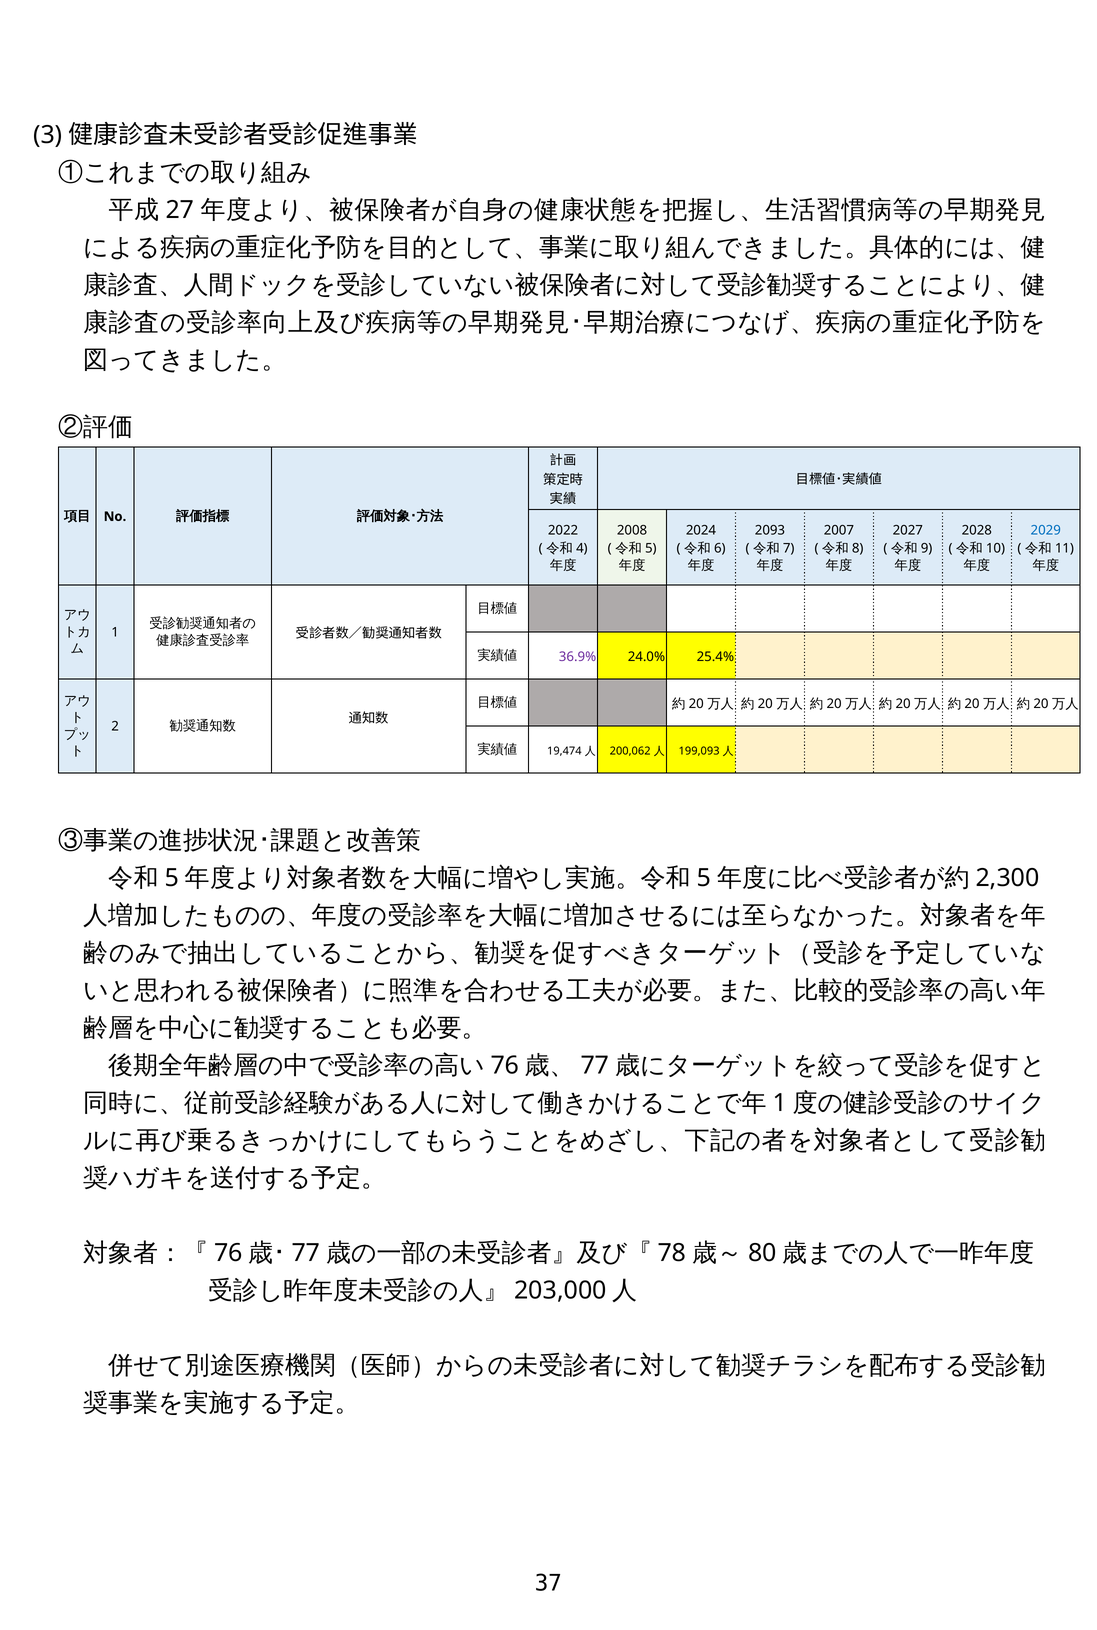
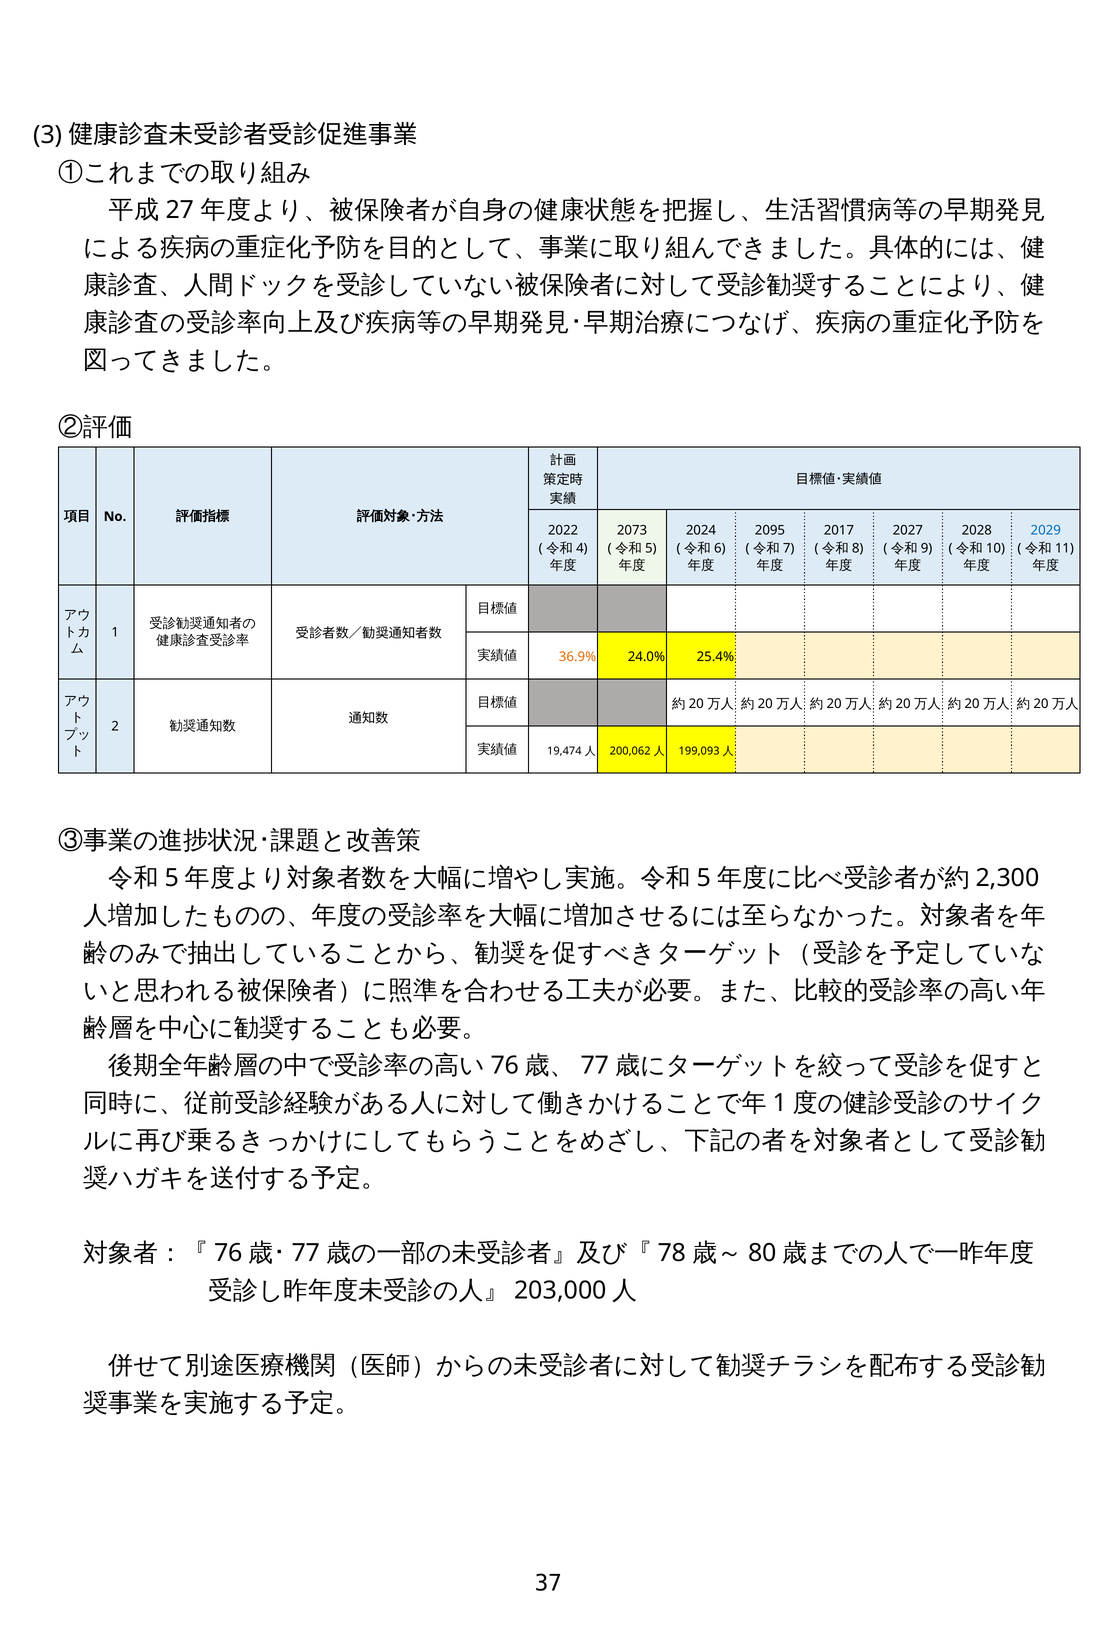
2008: 2008 -> 2073
2093: 2093 -> 2095
2007: 2007 -> 2017
36.9% colour: purple -> orange
